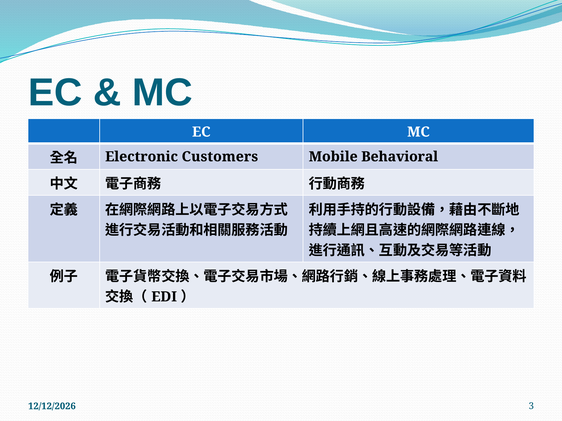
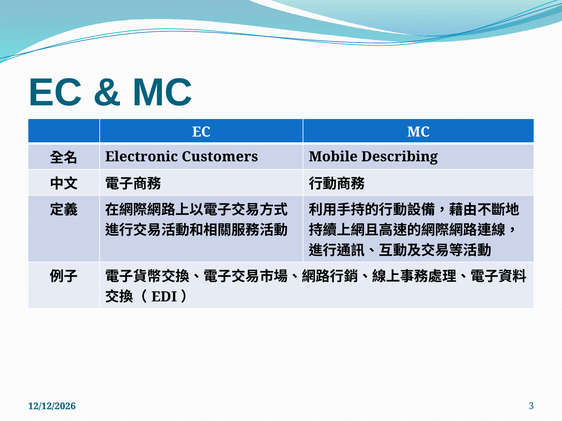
Behavioral: Behavioral -> Describing
